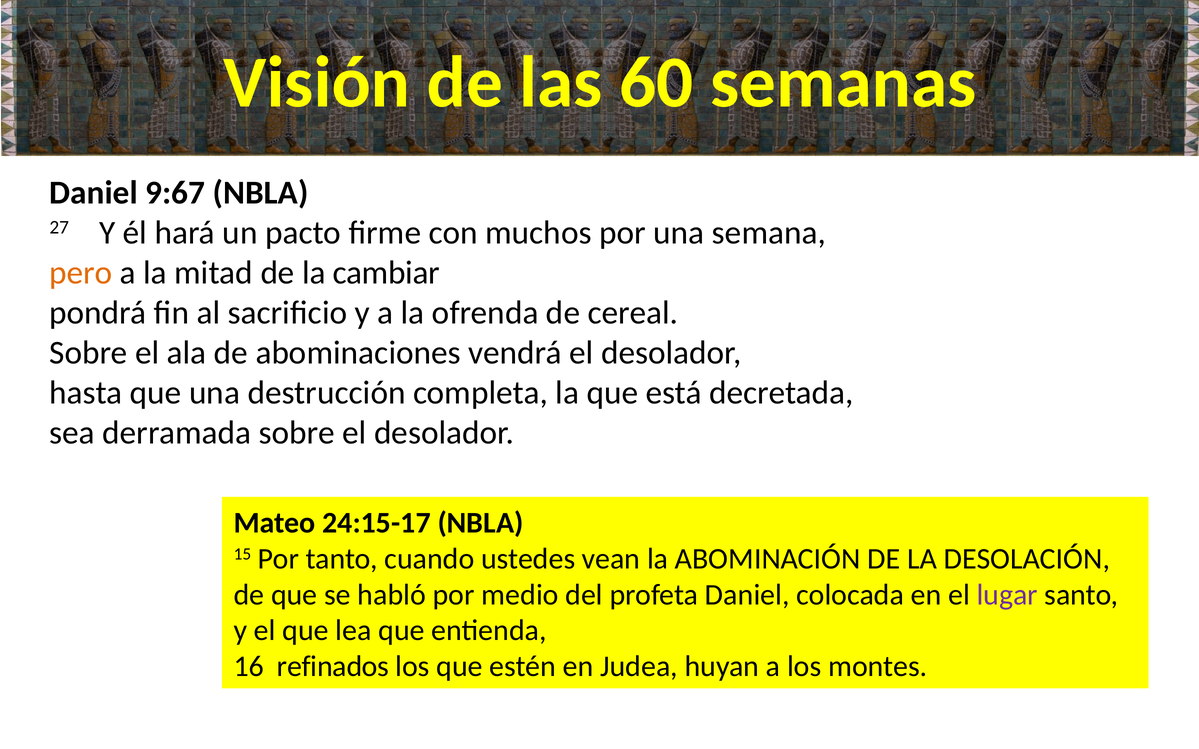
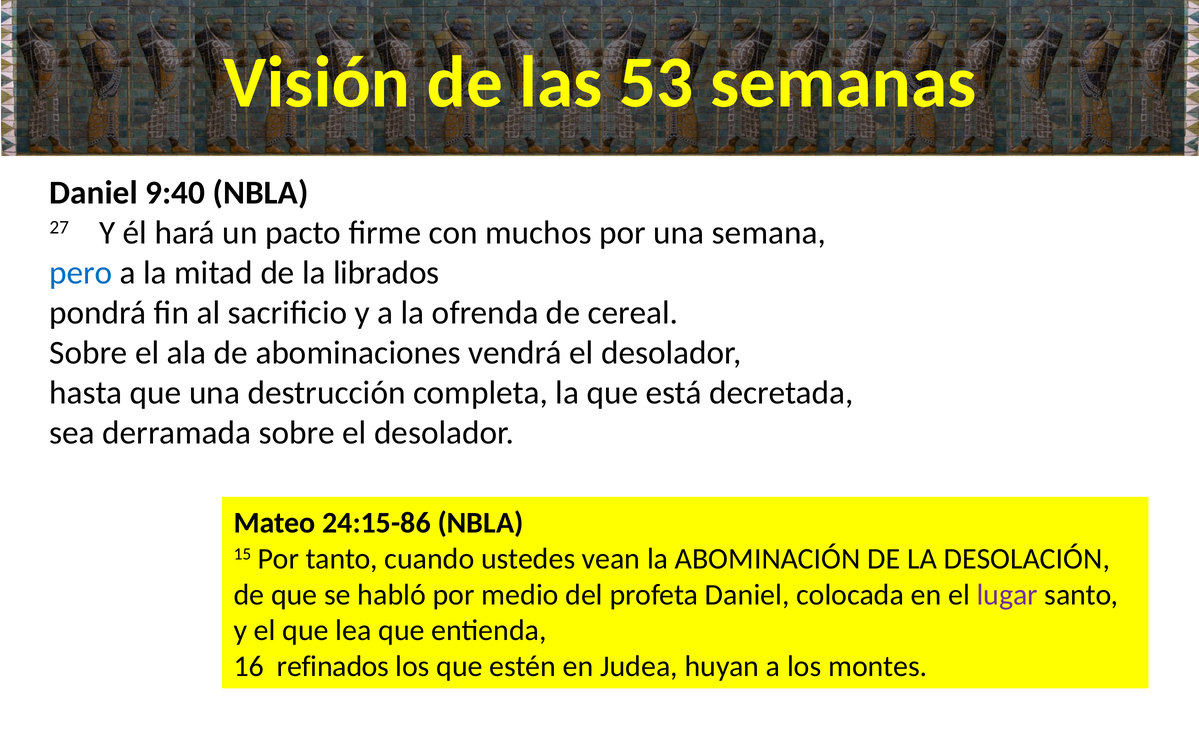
60: 60 -> 53
9:67: 9:67 -> 9:40
pero colour: orange -> blue
cambiar: cambiar -> librados
24:15-17: 24:15-17 -> 24:15-86
